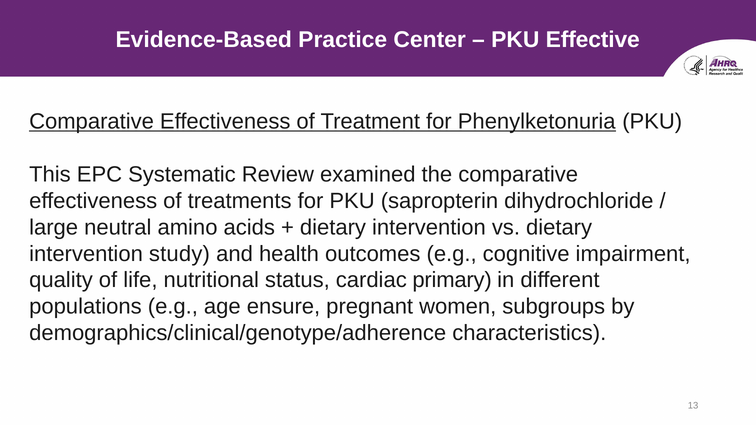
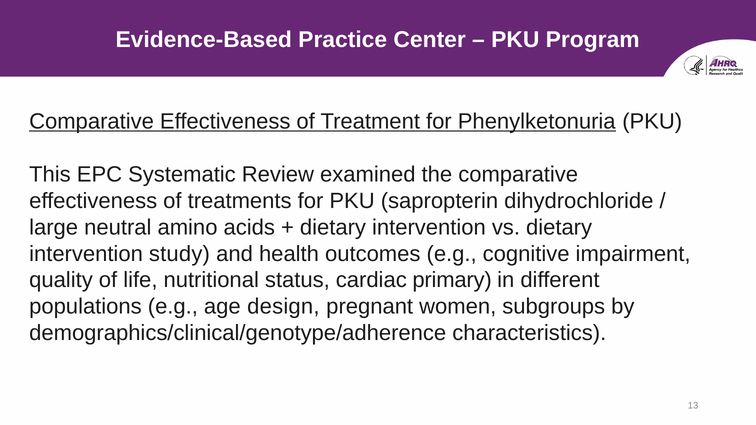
Effective: Effective -> Program
ensure: ensure -> design
